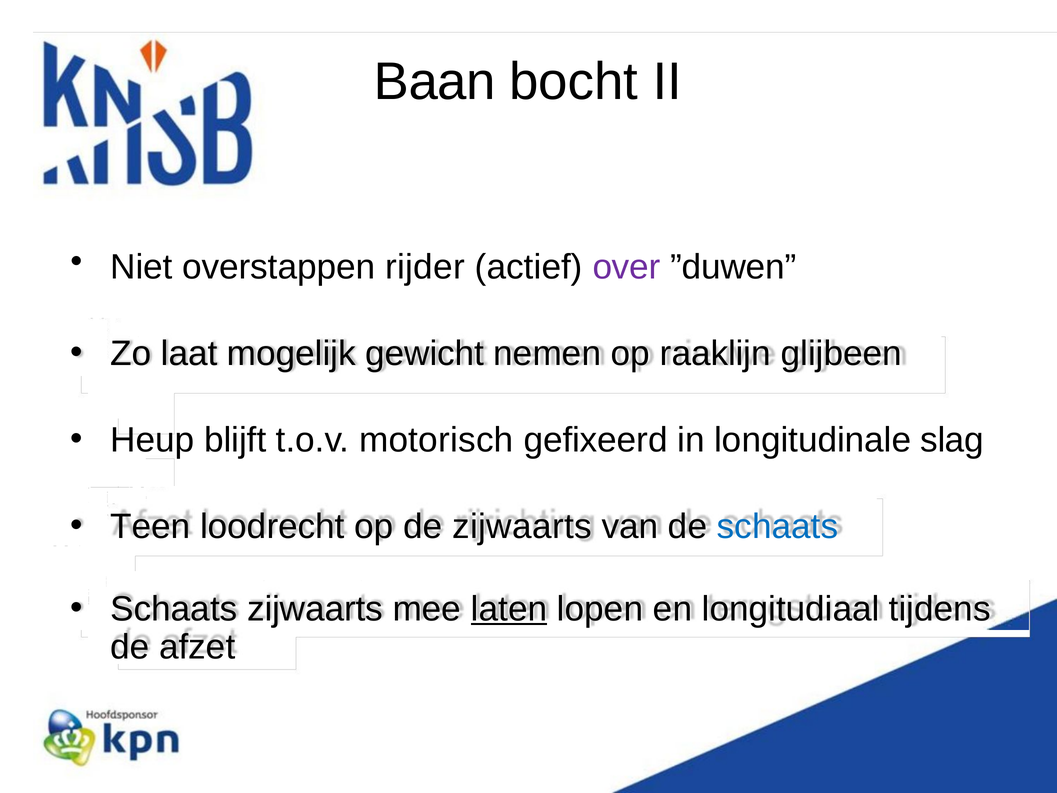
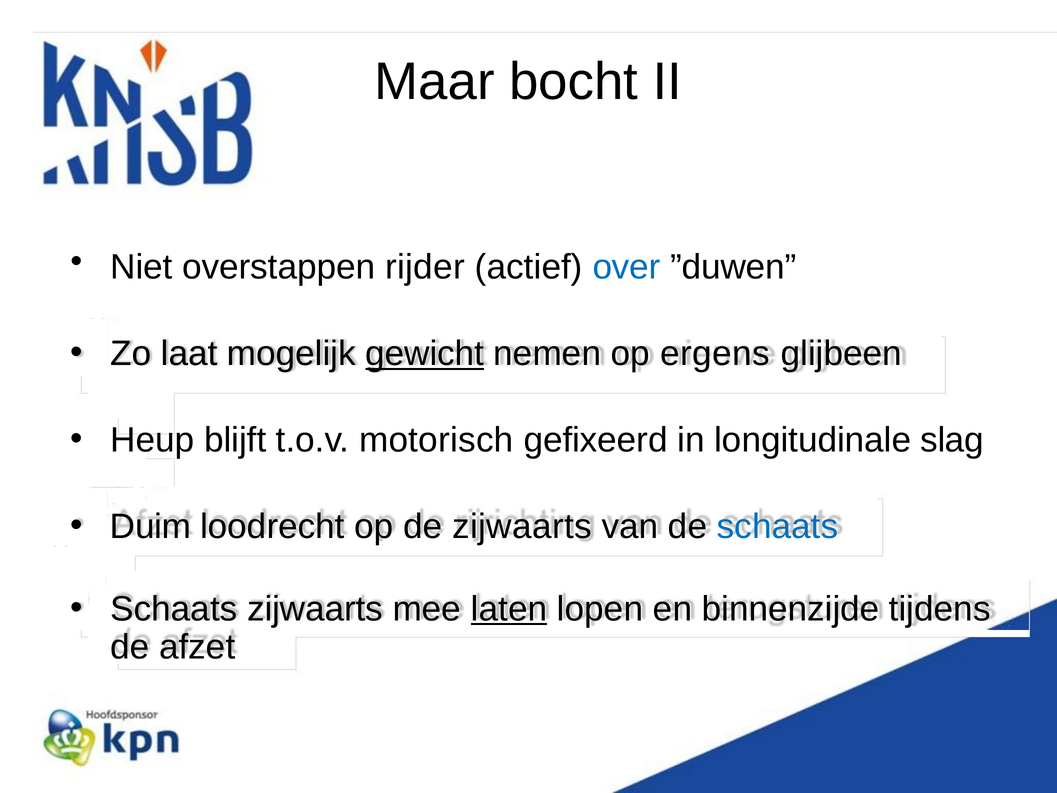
Baan: Baan -> Maar
over colour: purple -> blue
gewicht underline: none -> present
raaklijn: raaklijn -> ergens
Teen: Teen -> Duim
longitudiaal: longitudiaal -> binnenzijde
